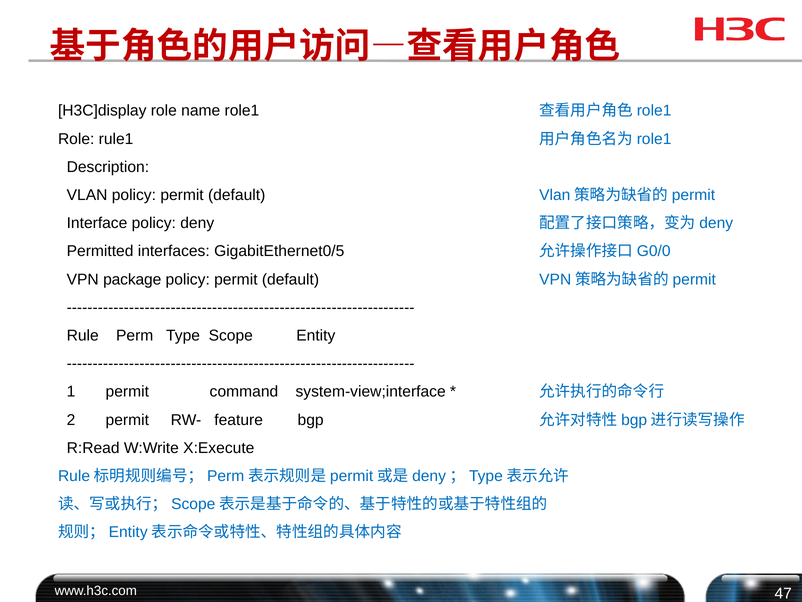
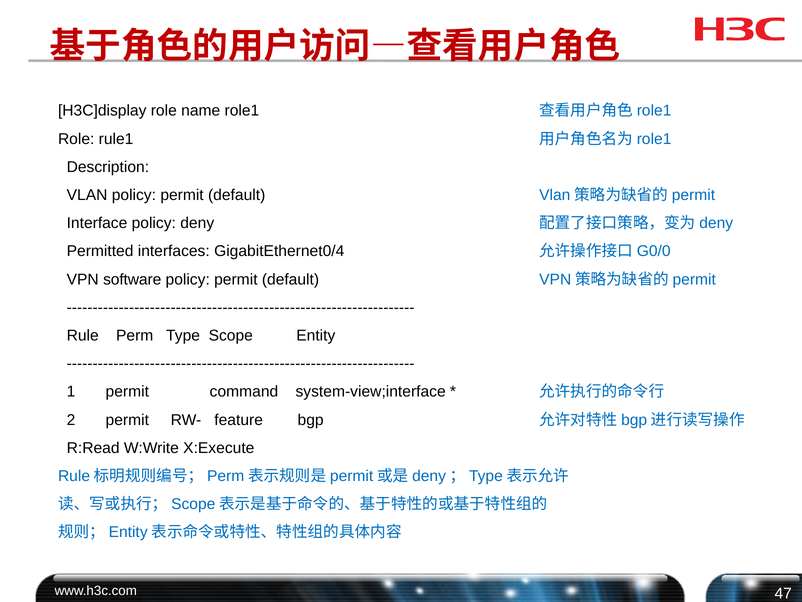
GigabitEthernet0/5: GigabitEthernet0/5 -> GigabitEthernet0/4
package: package -> software
